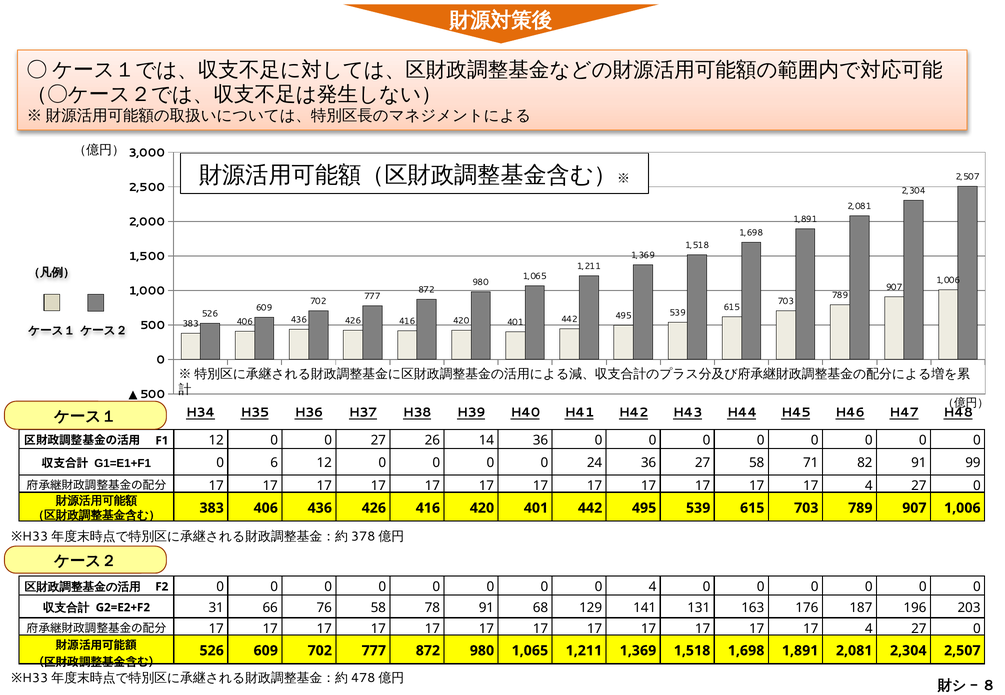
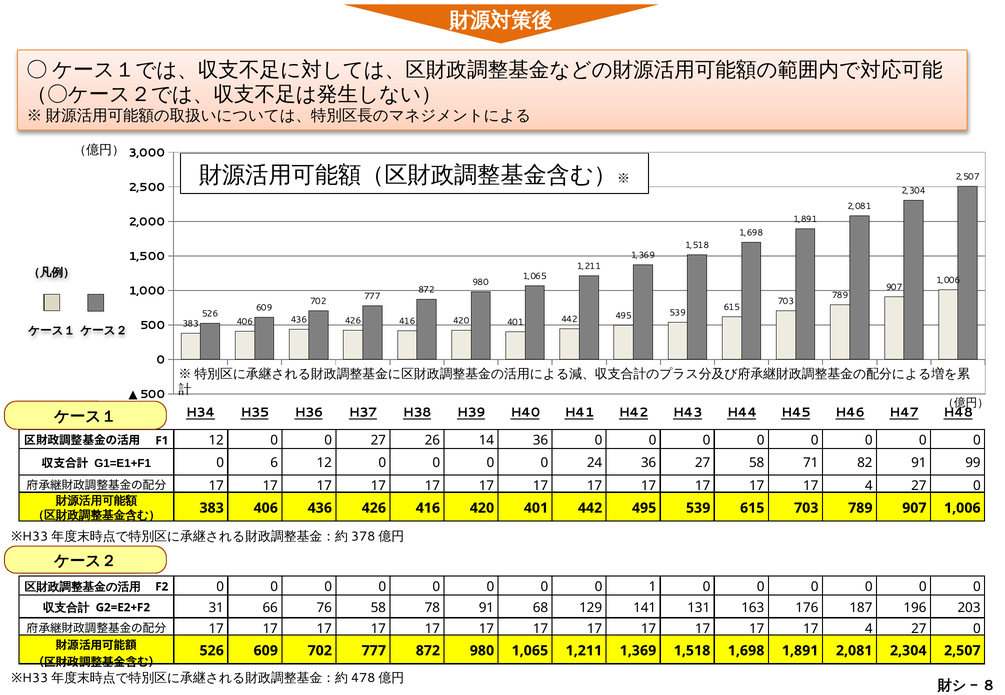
0 4: 4 -> 1
